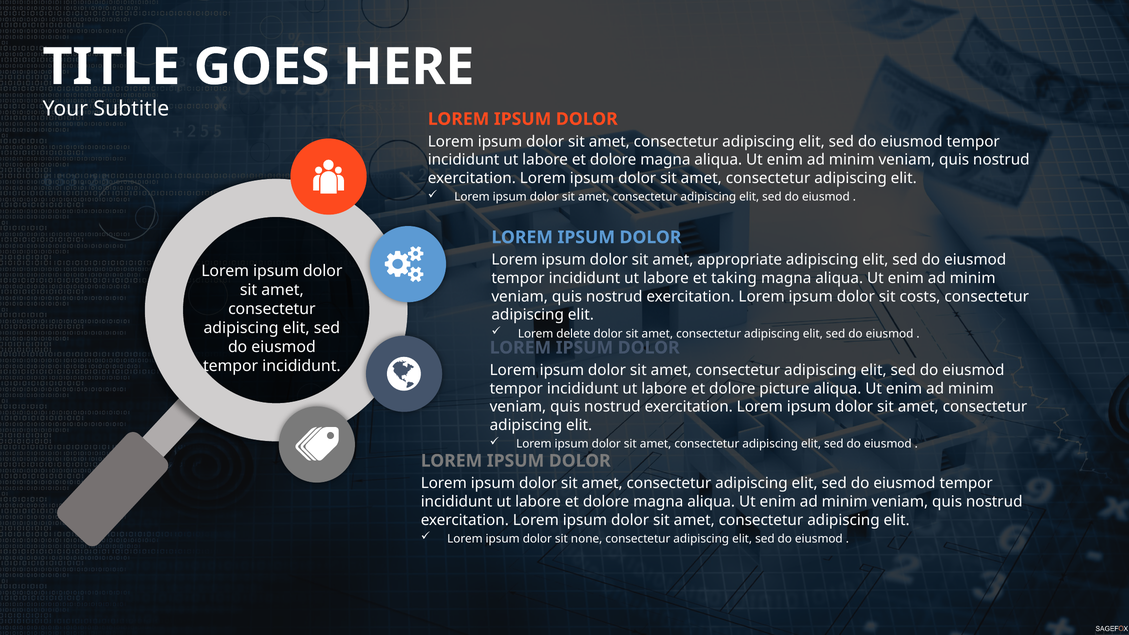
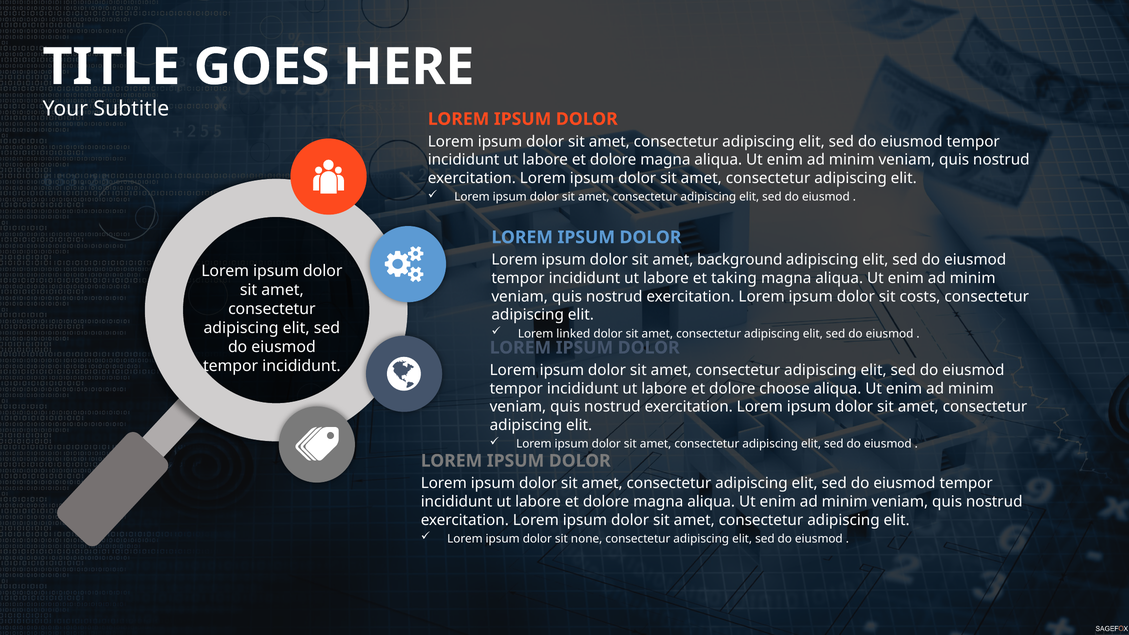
appropriate: appropriate -> background
delete: delete -> linked
picture: picture -> choose
